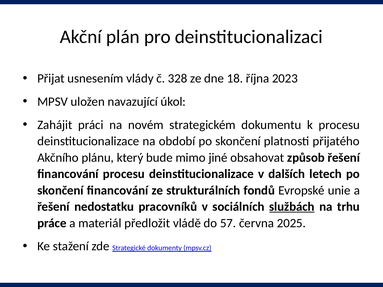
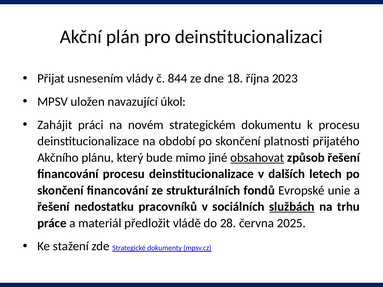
328: 328 -> 844
obsahovat underline: none -> present
57: 57 -> 28
